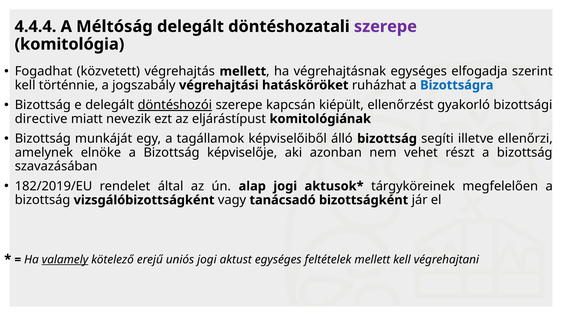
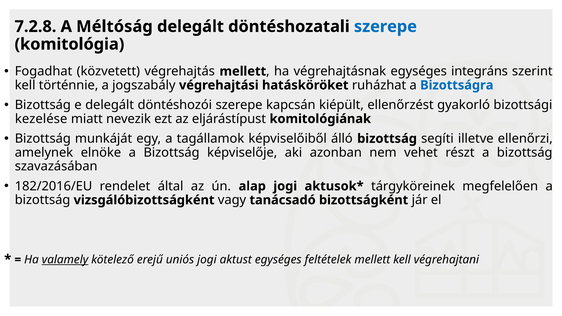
4.4.4: 4.4.4 -> 7.2.8
szerepe at (385, 27) colour: purple -> blue
elfogadja: elfogadja -> integráns
döntéshozói underline: present -> none
directive: directive -> kezelése
182/2019/EU: 182/2019/EU -> 182/2016/EU
